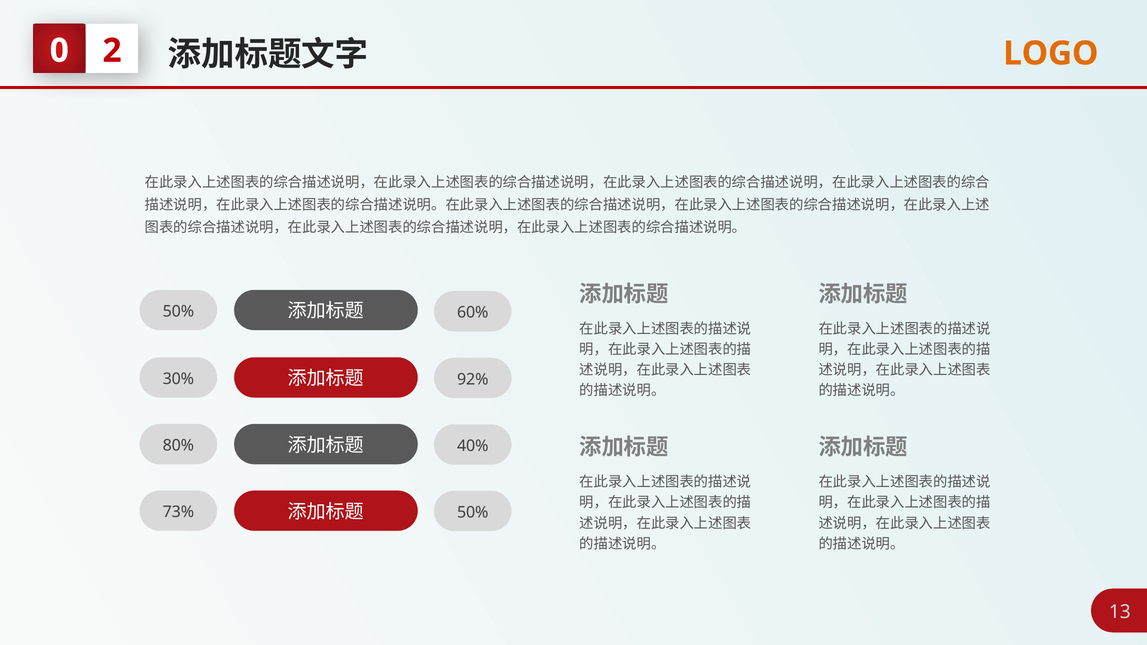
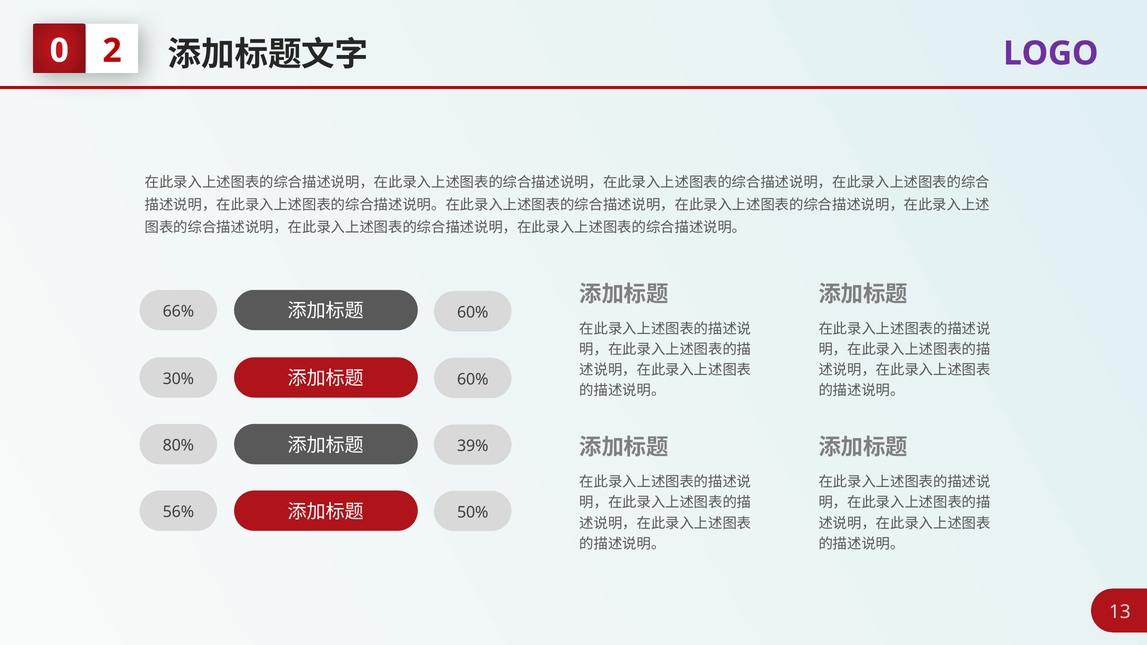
LOGO colour: orange -> purple
50% at (178, 312): 50% -> 66%
92% at (473, 379): 92% -> 60%
40%: 40% -> 39%
73%: 73% -> 56%
